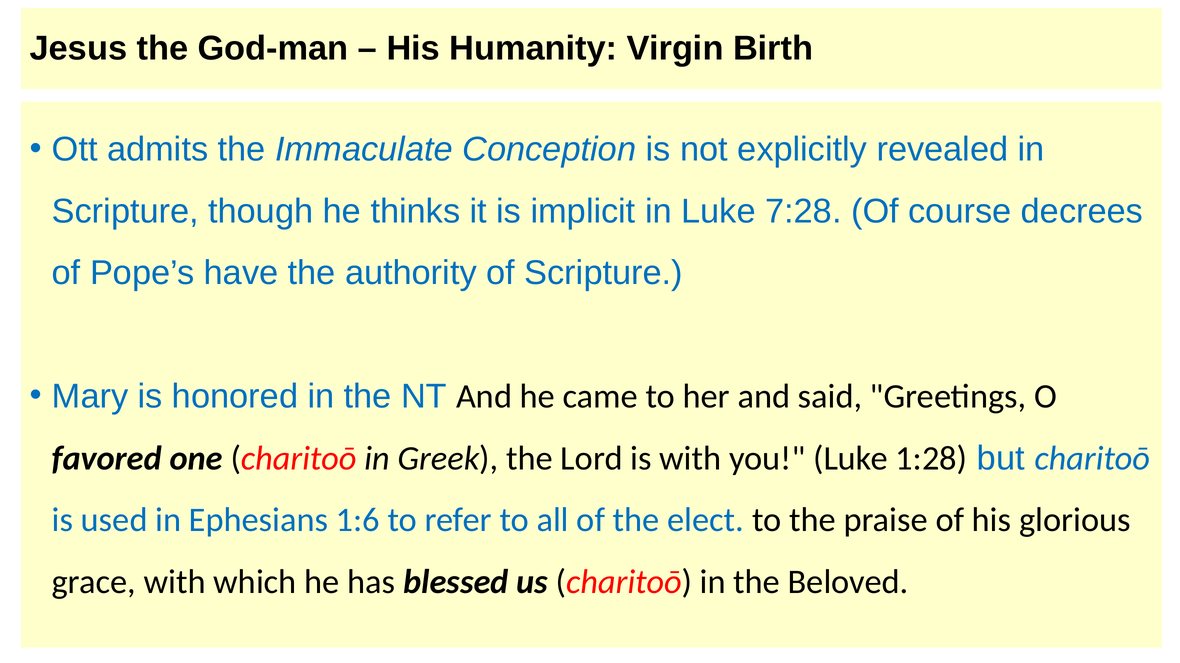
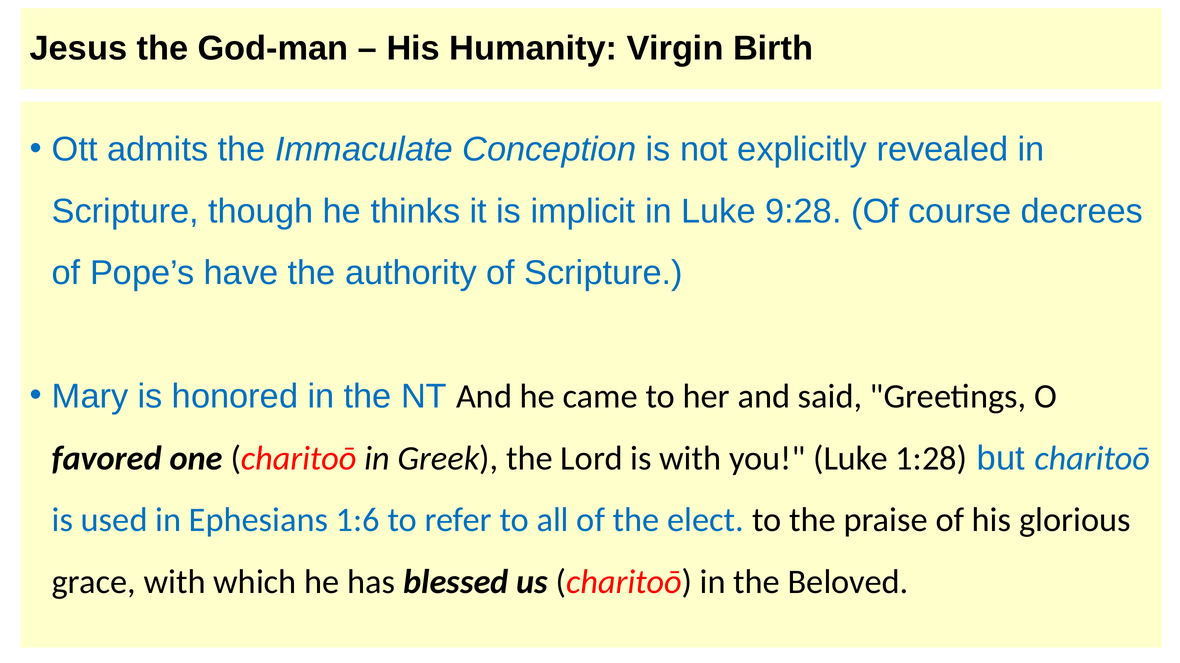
7:28: 7:28 -> 9:28
